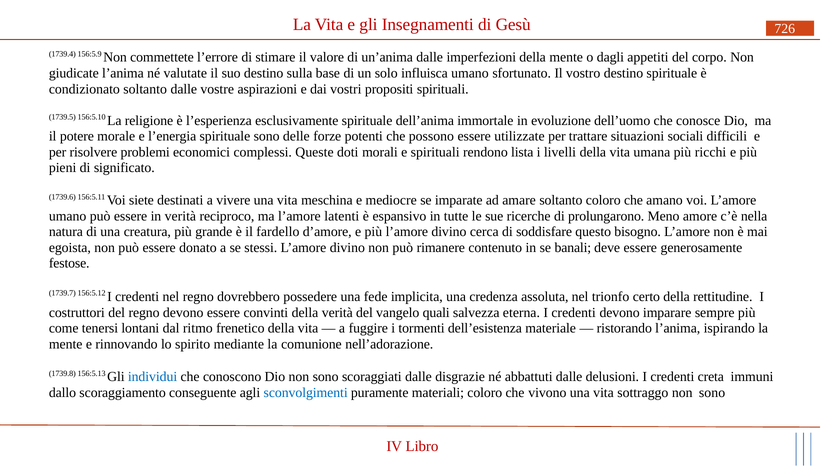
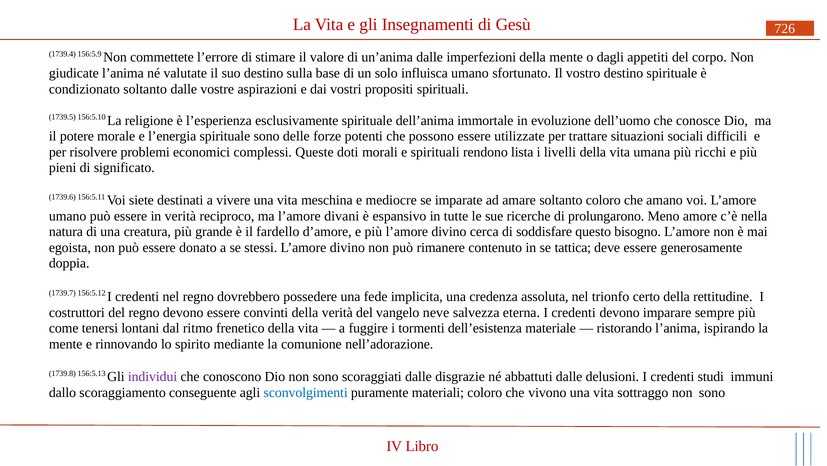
latenti: latenti -> divani
banali: banali -> tattica
festose: festose -> doppia
quali: quali -> neve
individui colour: blue -> purple
creta: creta -> studi
